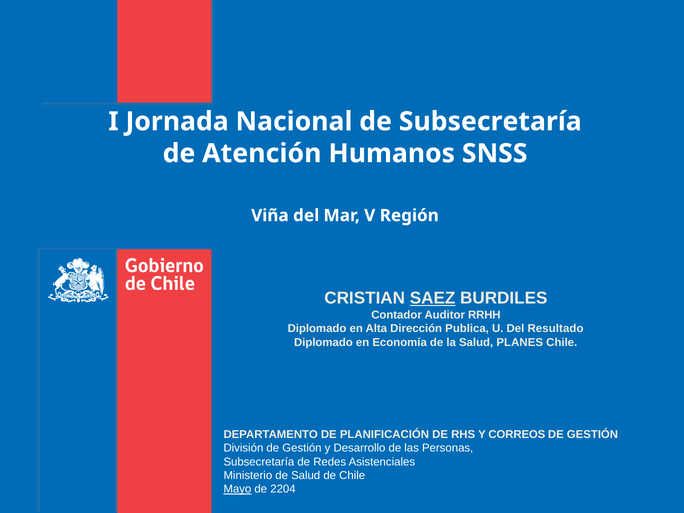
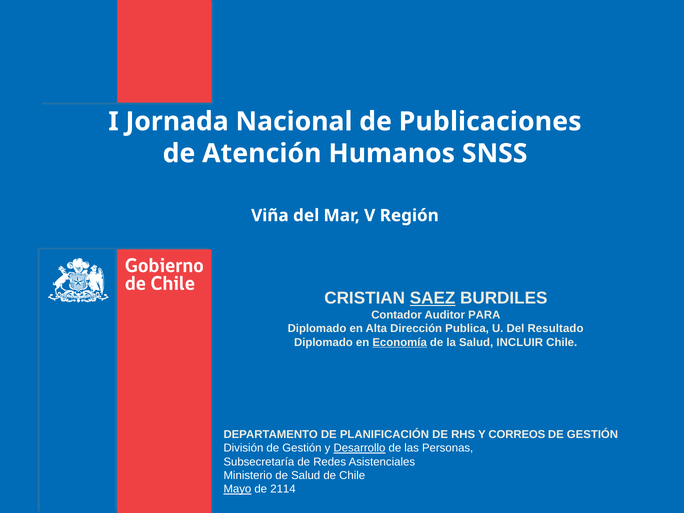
de Subsecretaría: Subsecretaría -> Publicaciones
RRHH: RRHH -> PARA
Economía underline: none -> present
PLANES: PLANES -> INCLUIR
Desarrollo underline: none -> present
2204: 2204 -> 2114
